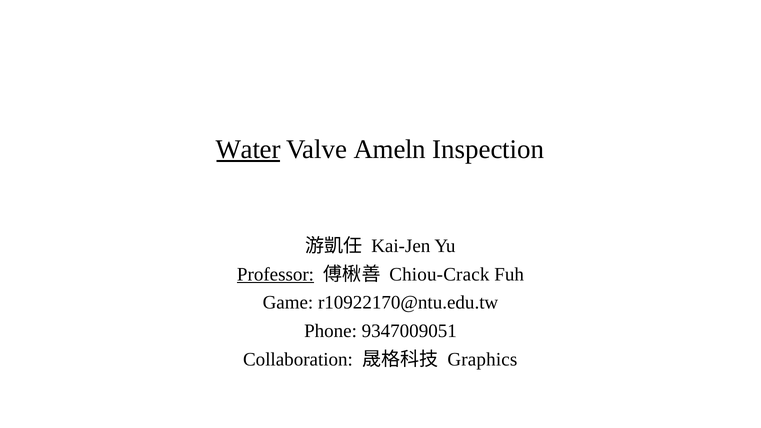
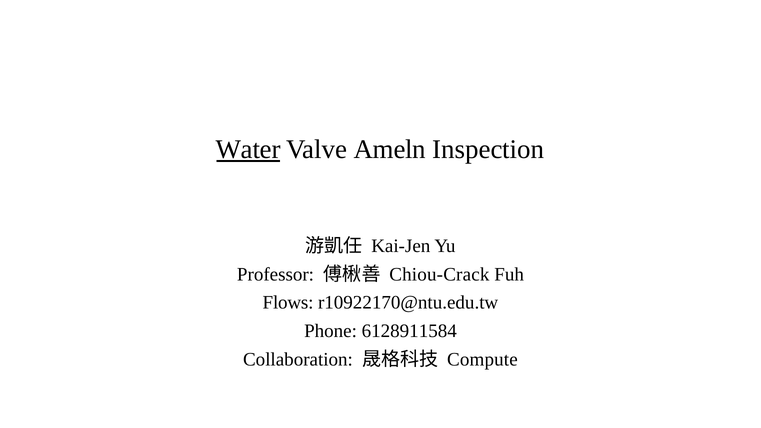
Professor underline: present -> none
Game: Game -> Flows
9347009051: 9347009051 -> 6128911584
Graphics: Graphics -> Compute
